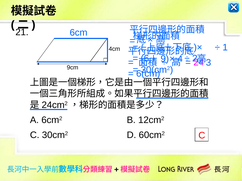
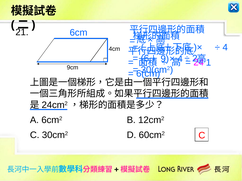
1 at (225, 47): 1 -> 4
3: 3 -> 1
